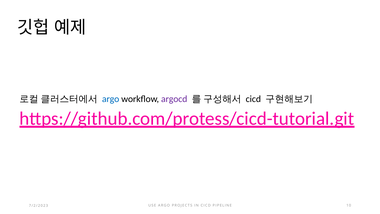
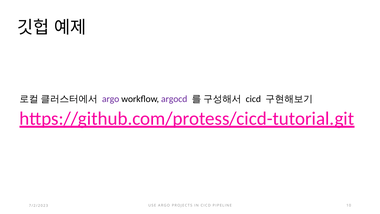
argo at (111, 99) colour: blue -> purple
